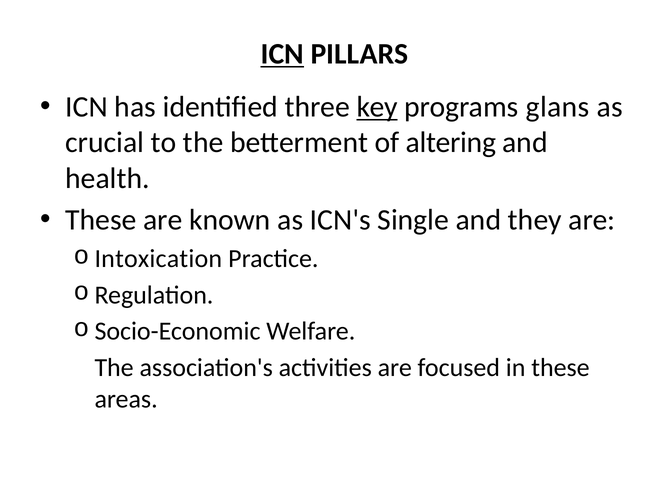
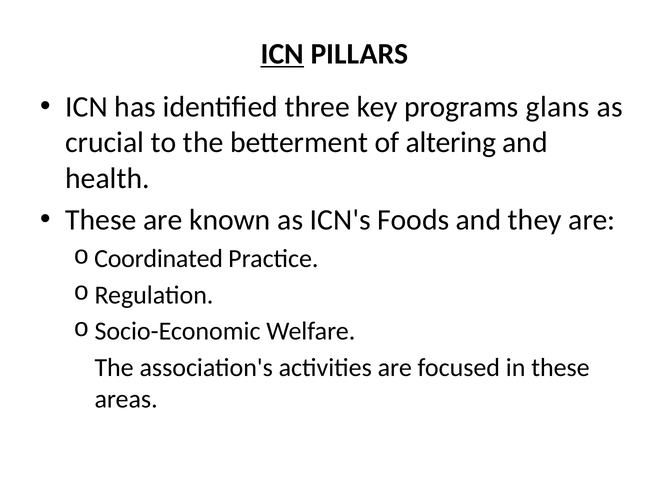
key underline: present -> none
Single: Single -> Foods
Intoxication: Intoxication -> Coordinated
